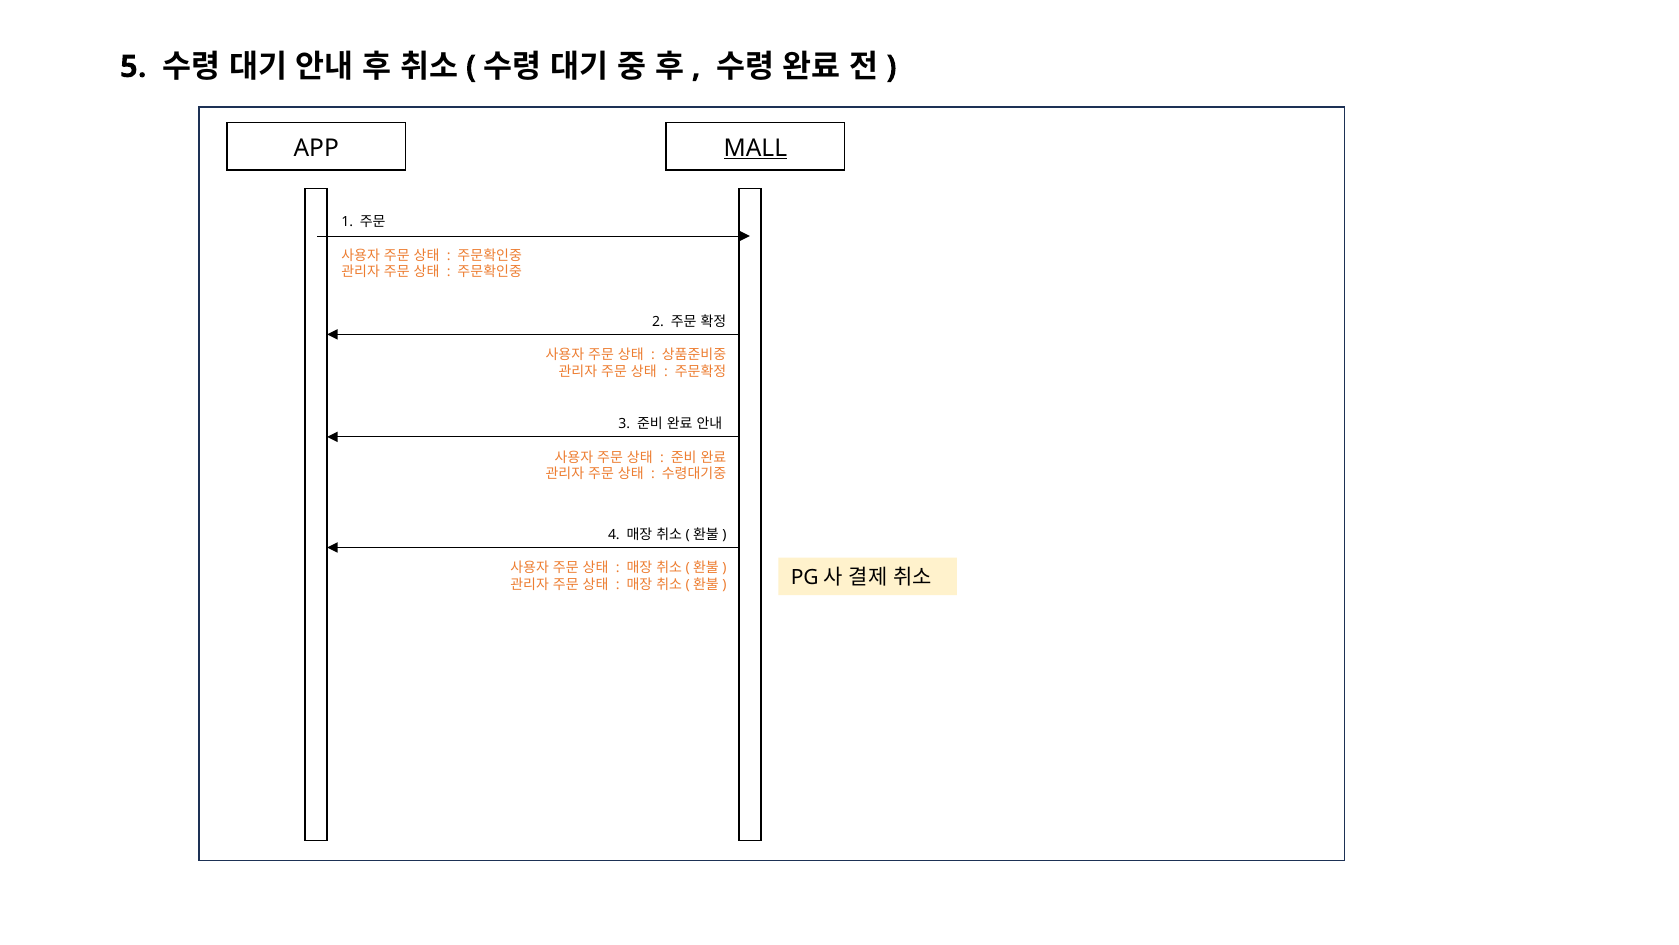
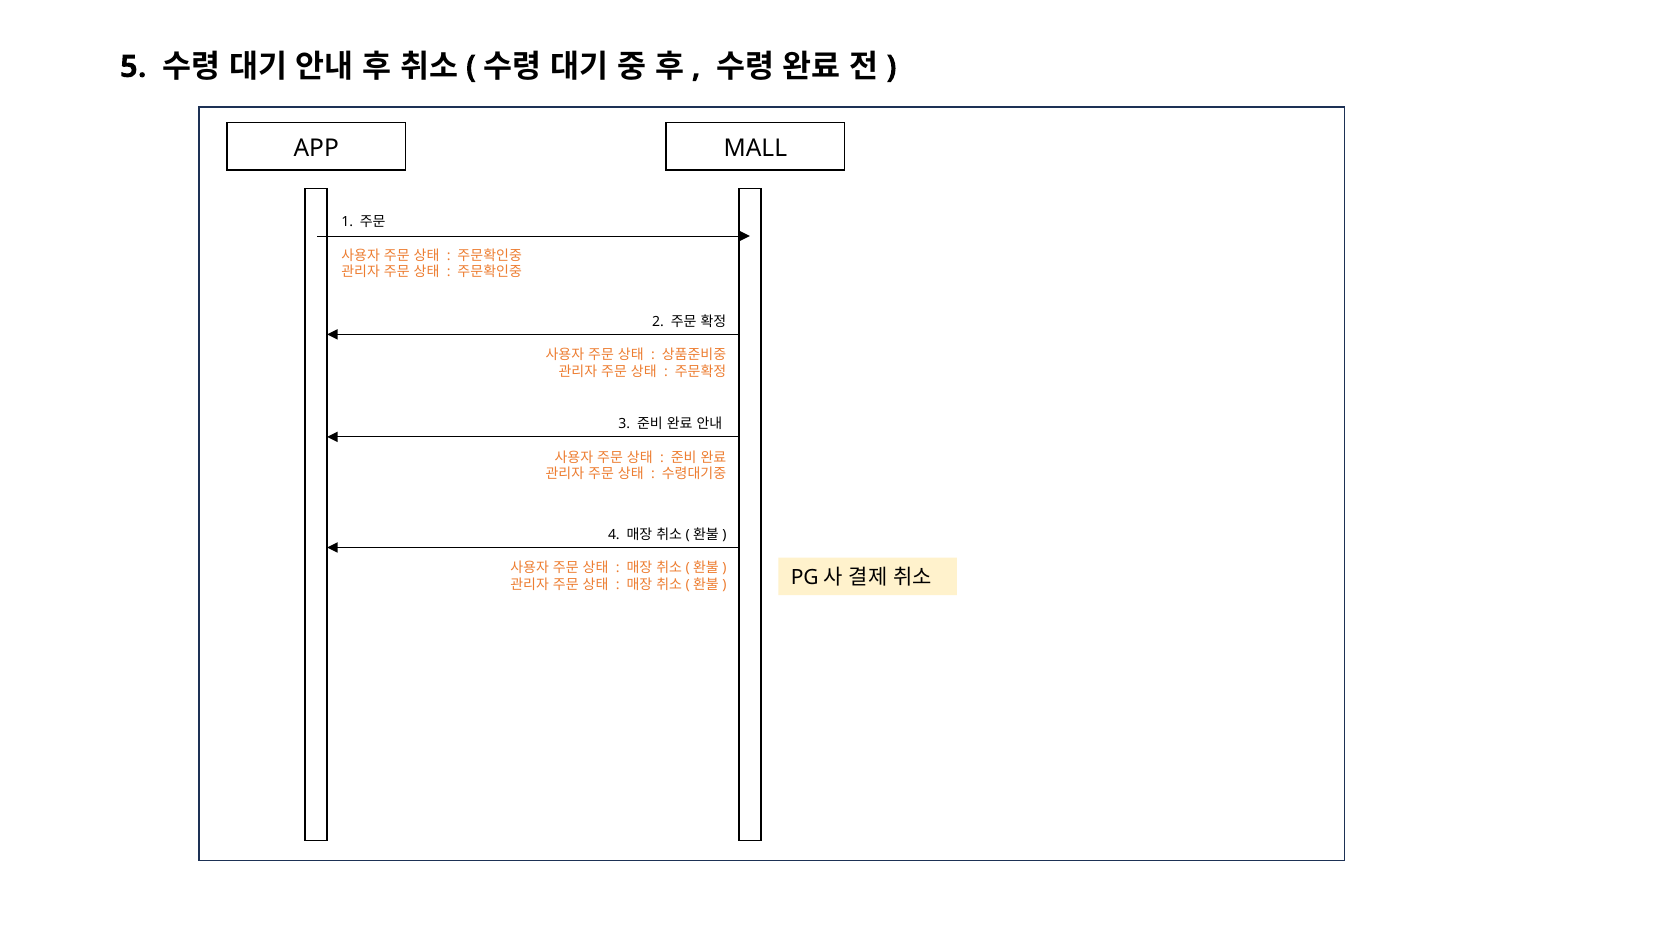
MALL underline: present -> none
